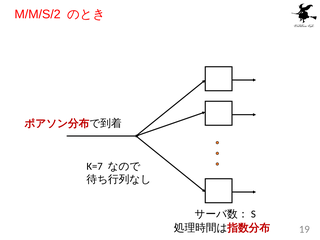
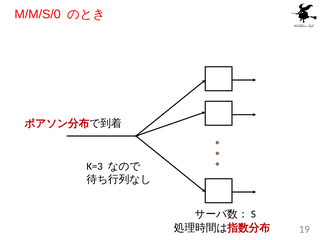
M/M/S/2: M/M/S/2 -> M/M/S/0
K=7: K=7 -> K=3
